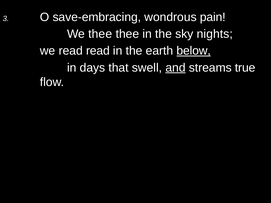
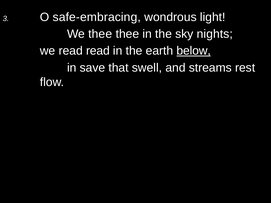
save-embracing: save-embracing -> safe-embracing
pain: pain -> light
days: days -> save
and underline: present -> none
true: true -> rest
